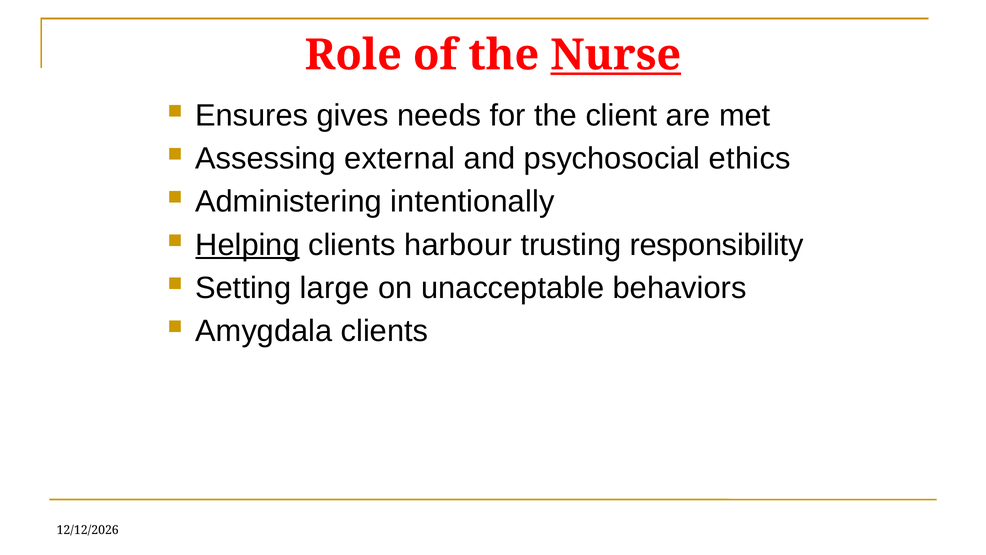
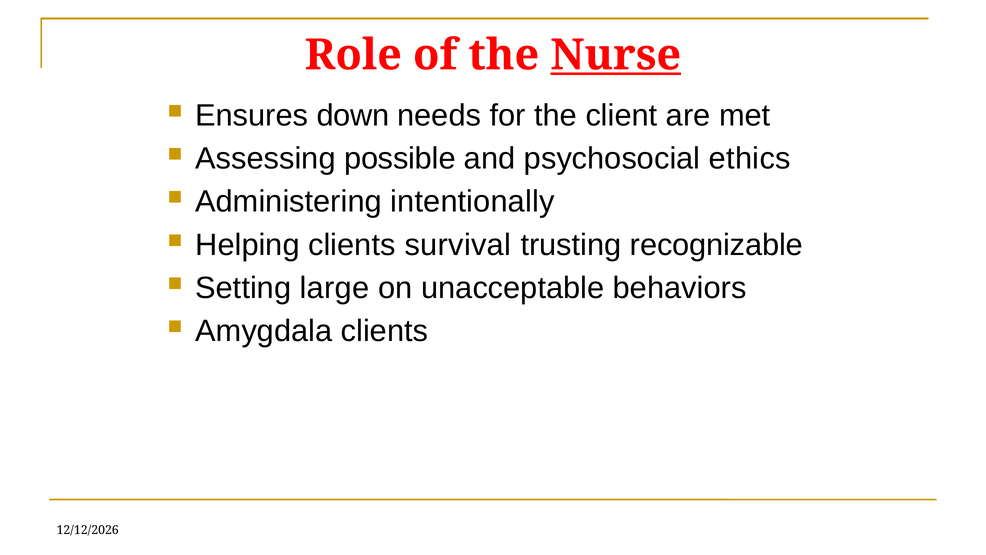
gives: gives -> down
external: external -> possible
Helping underline: present -> none
harbour: harbour -> survival
responsibility: responsibility -> recognizable
